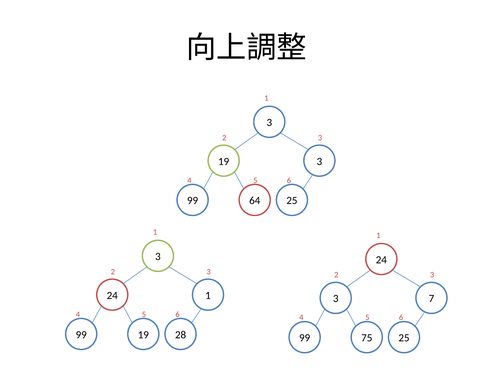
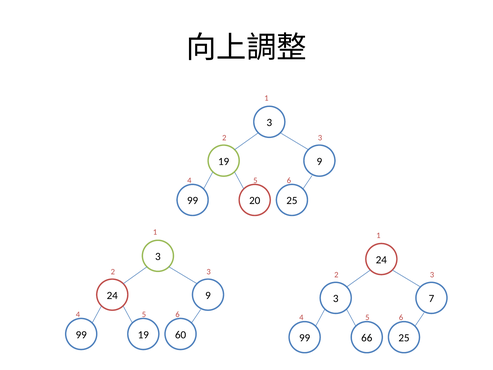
19 3: 3 -> 9
64: 64 -> 20
24 1: 1 -> 9
28: 28 -> 60
75: 75 -> 66
